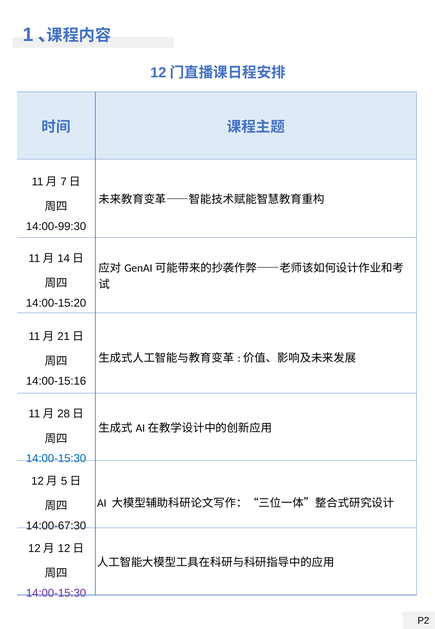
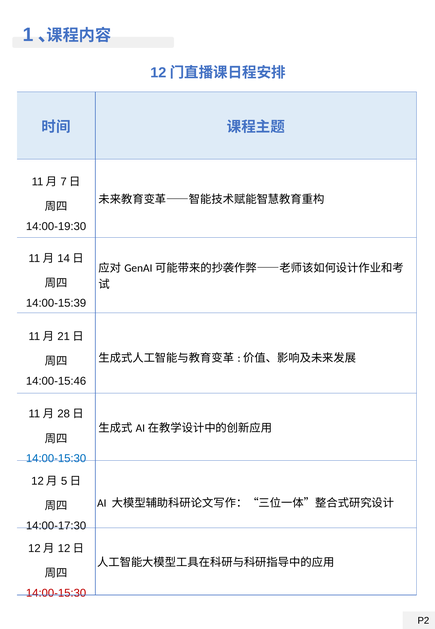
14:00-99:30: 14:00-99:30 -> 14:00-19:30
14:00-15:20: 14:00-15:20 -> 14:00-15:39
14:00-15:16: 14:00-15:16 -> 14:00-15:46
14:00-67:30: 14:00-67:30 -> 14:00-17:30
14:00-15:30 at (56, 592) colour: purple -> red
